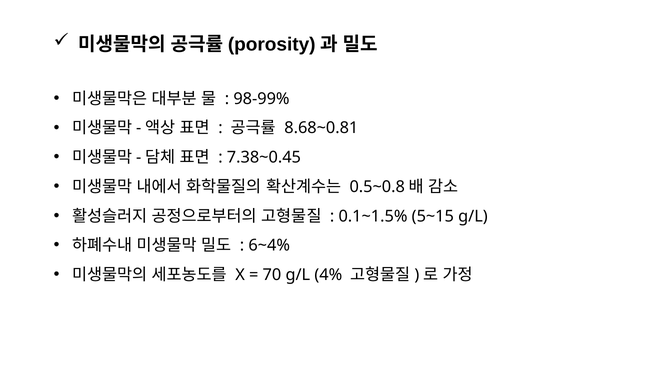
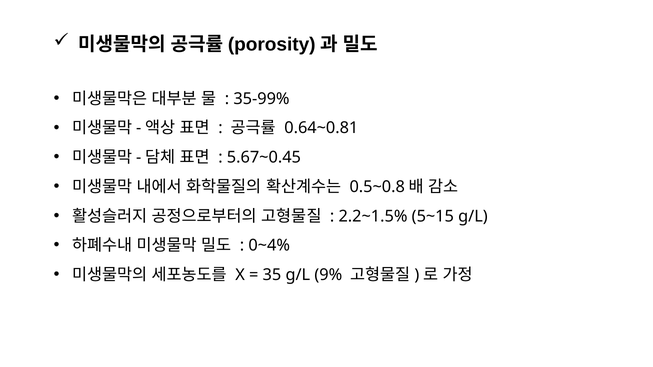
98-99%: 98-99% -> 35-99%
8.68~0.81: 8.68~0.81 -> 0.64~0.81
7.38~0.45: 7.38~0.45 -> 5.67~0.45
0.1~1.5%: 0.1~1.5% -> 2.2~1.5%
6~4%: 6~4% -> 0~4%
70: 70 -> 35
4%: 4% -> 9%
